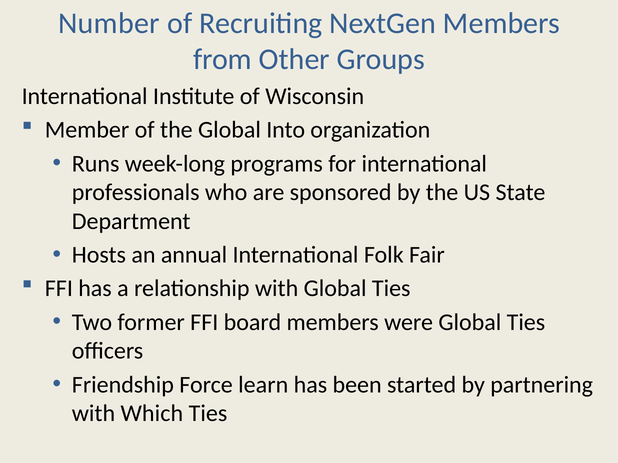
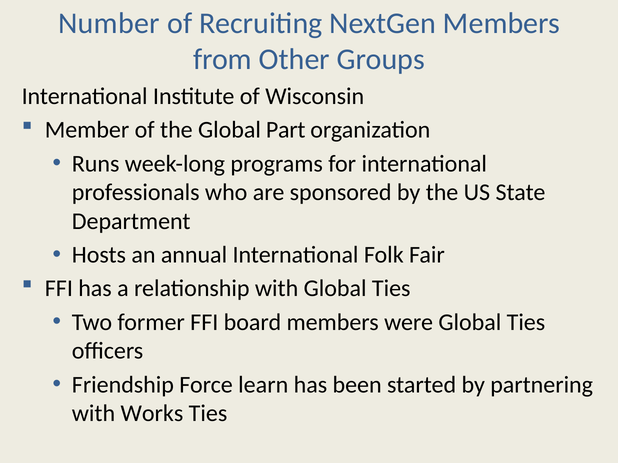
Into: Into -> Part
Which: Which -> Works
